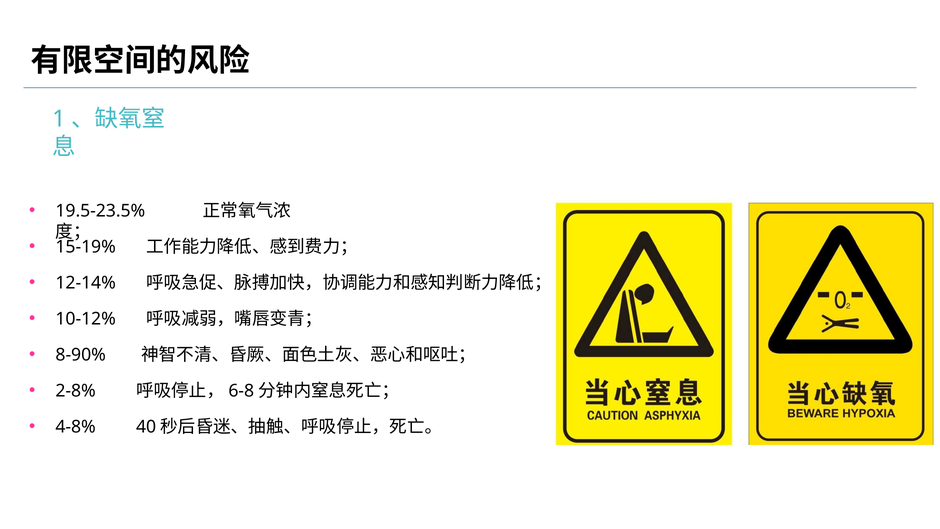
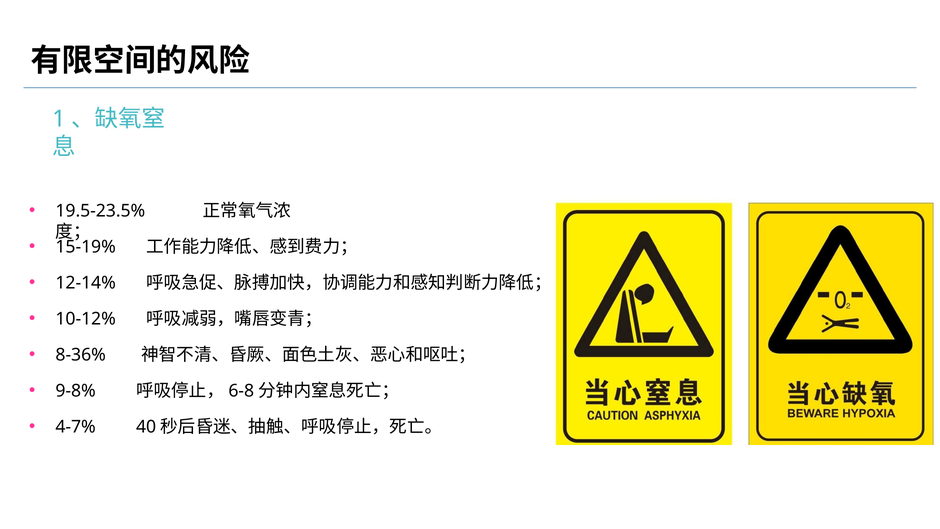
8-90%: 8-90% -> 8-36%
2-8%: 2-8% -> 9-8%
4-8%: 4-8% -> 4-7%
